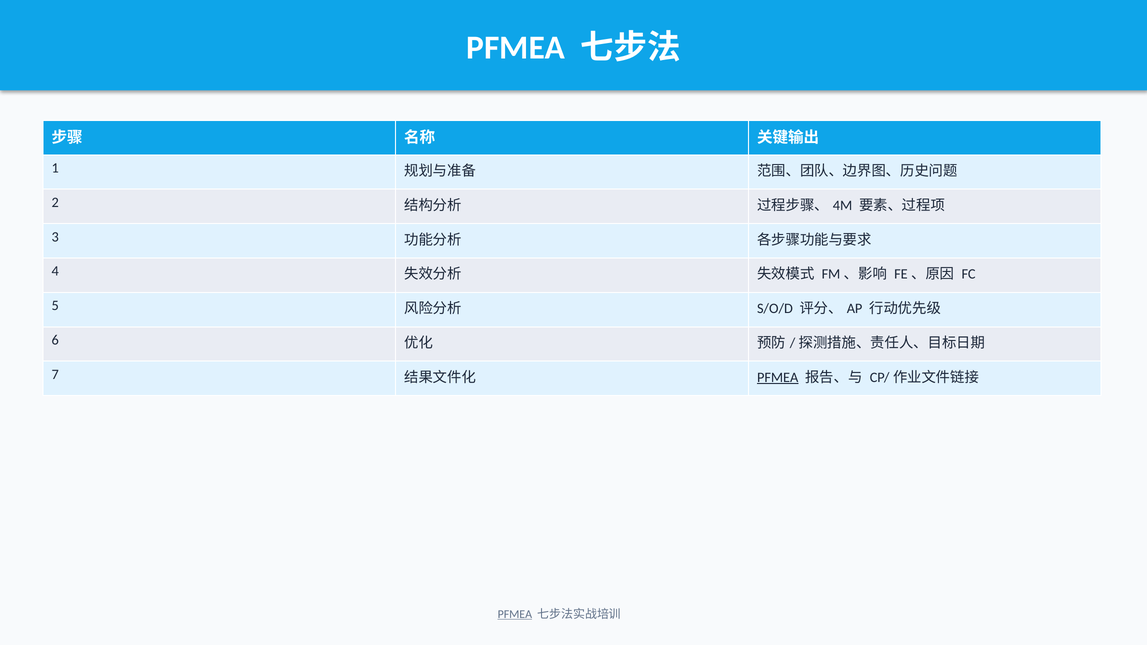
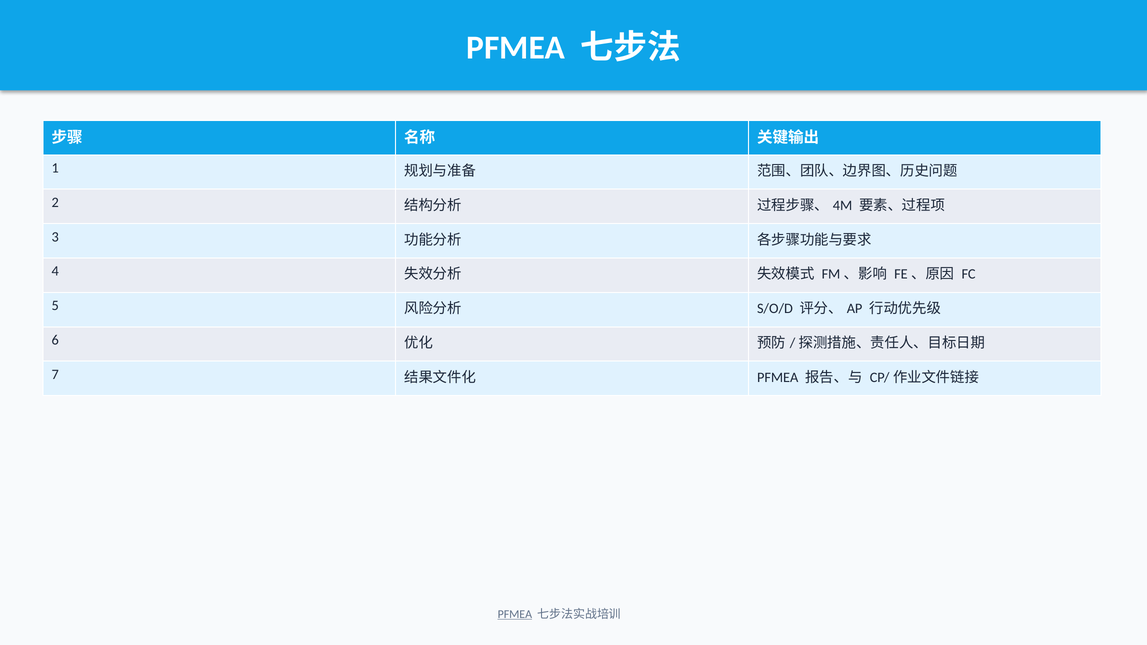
PFMEA at (778, 378) underline: present -> none
